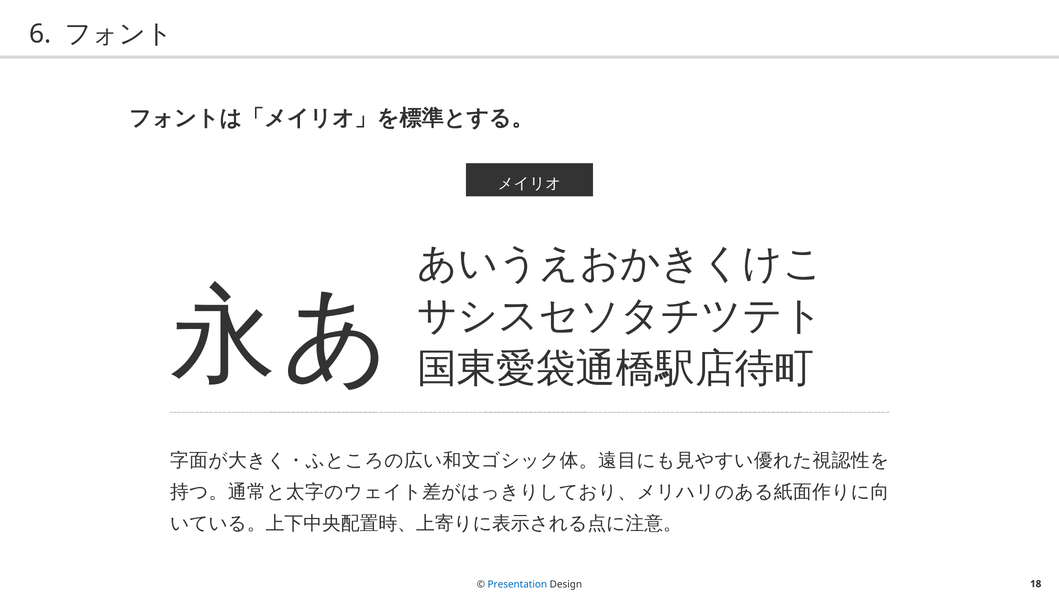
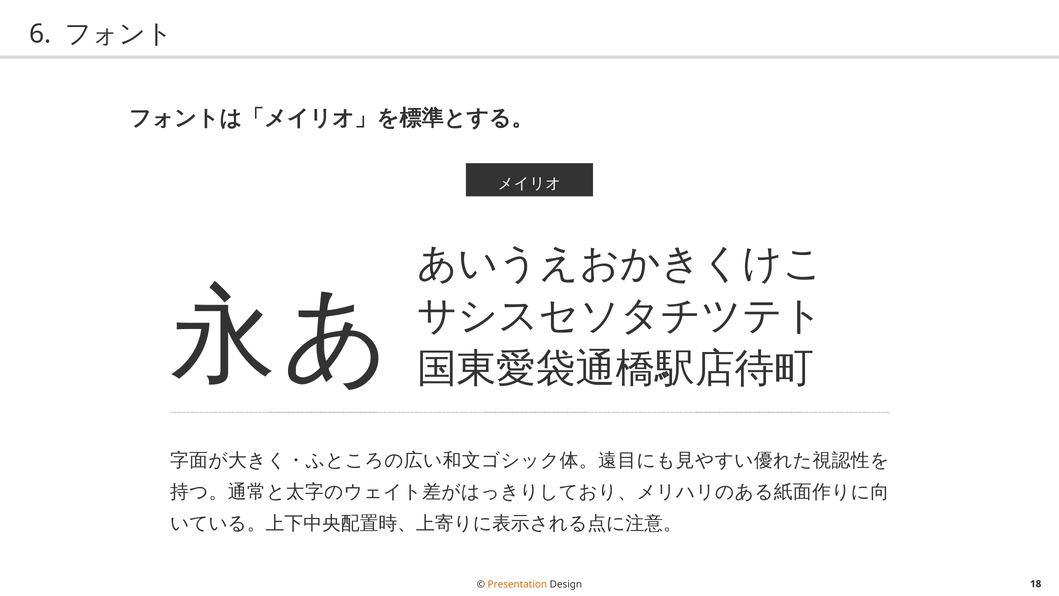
Presentation colour: blue -> orange
